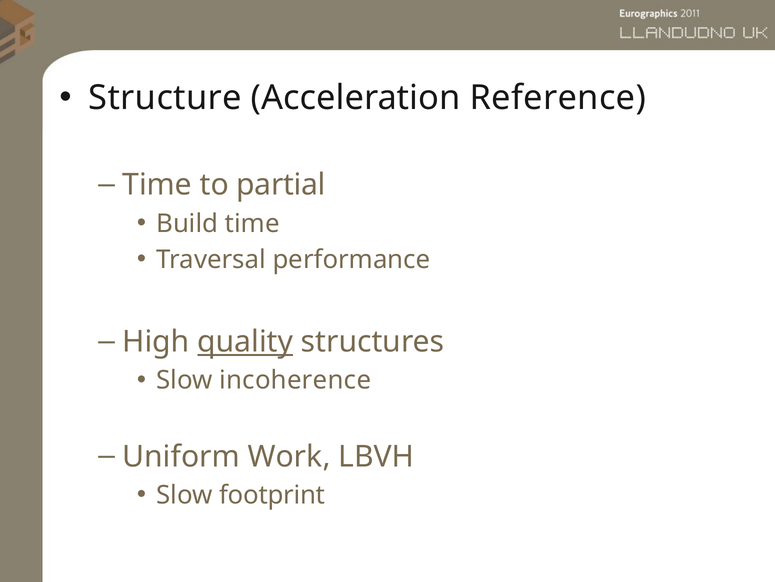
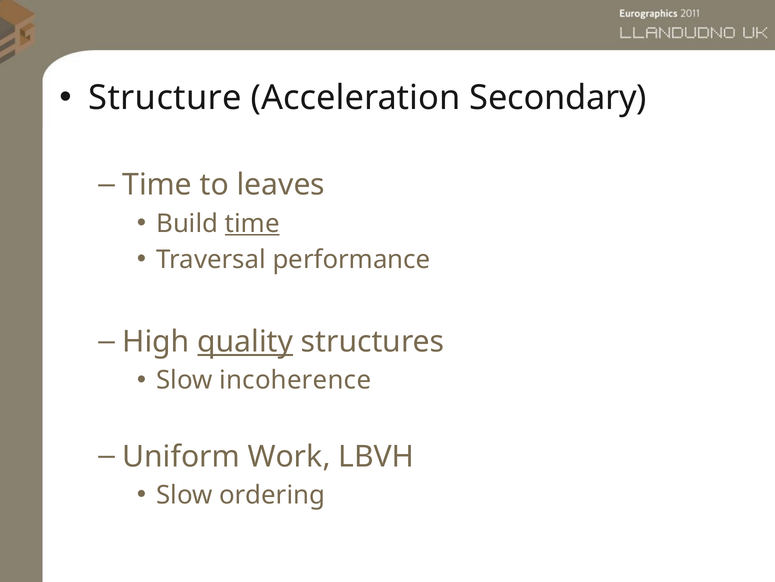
Reference: Reference -> Secondary
partial: partial -> leaves
time at (252, 223) underline: none -> present
footprint: footprint -> ordering
